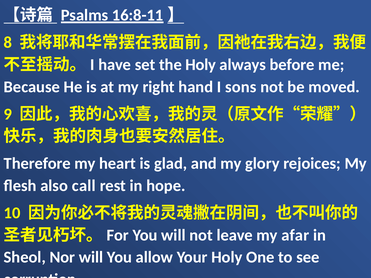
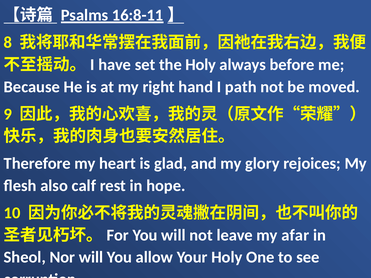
sons: sons -> path
call: call -> calf
